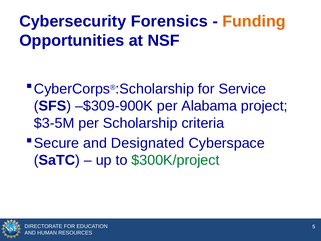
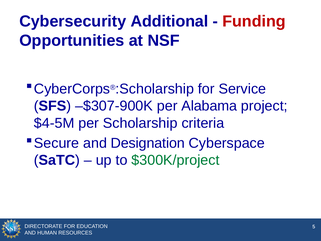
Forensics: Forensics -> Additional
Funding colour: orange -> red
–$309-900K: –$309-900K -> –$307-900K
$3-5M: $3-5M -> $4-5M
Designated: Designated -> Designation
